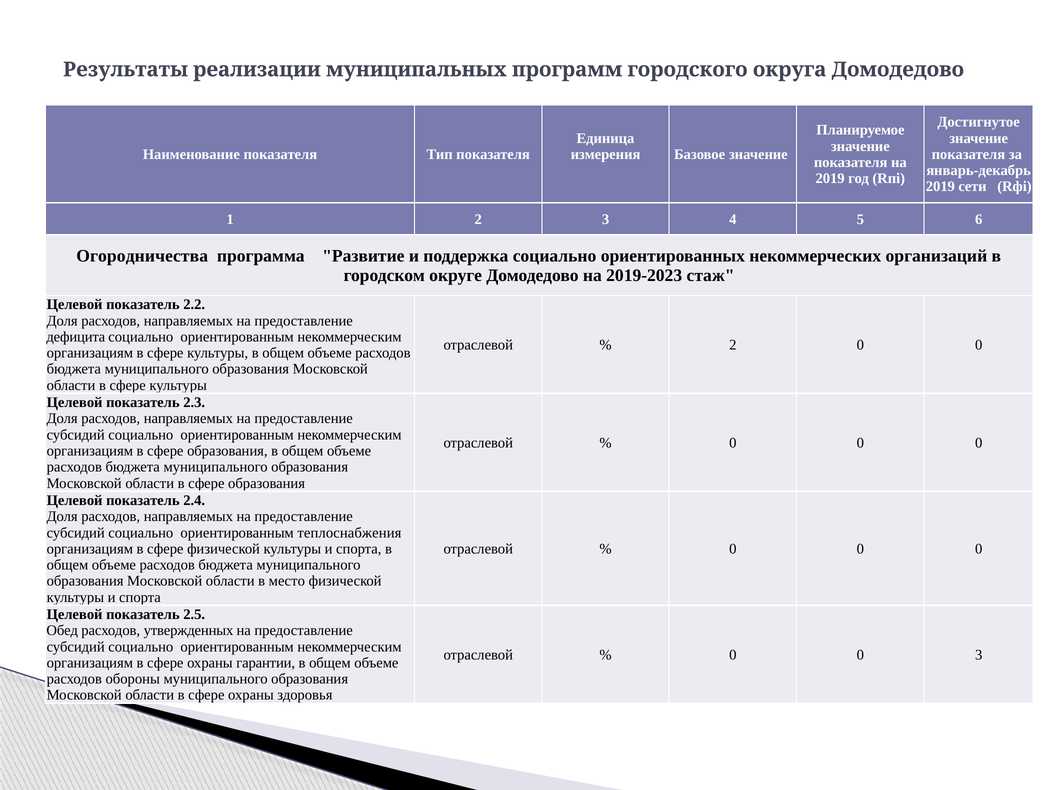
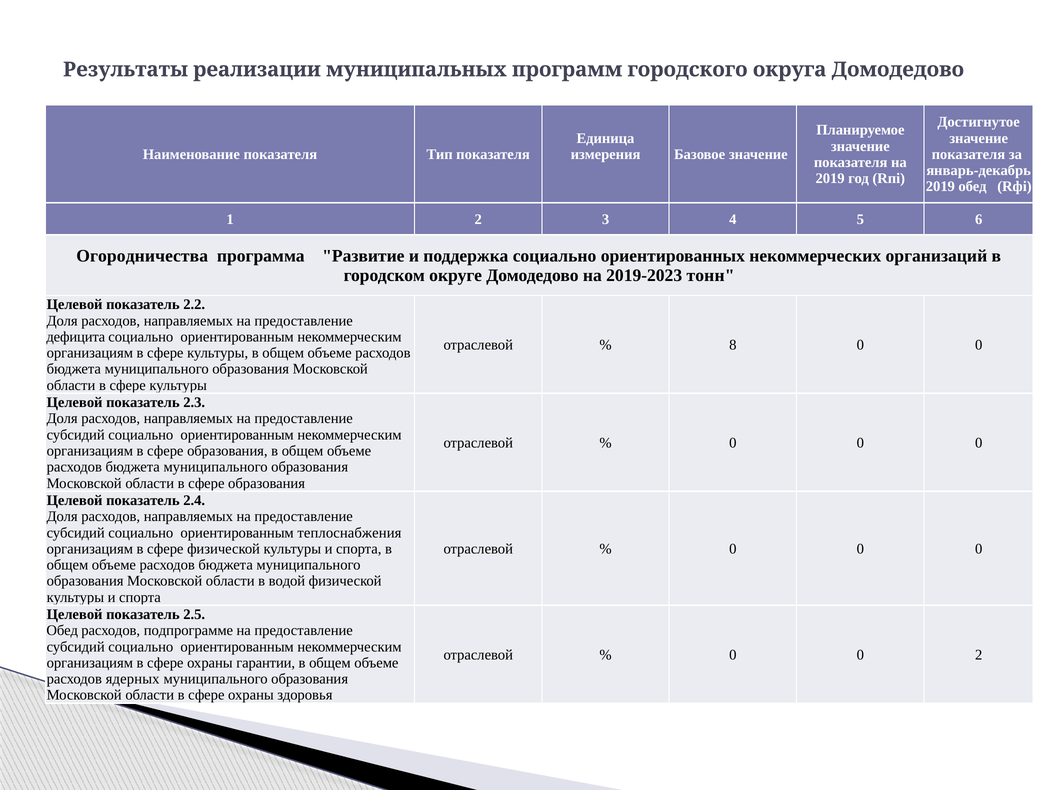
2019 сети: сети -> обед
стаж: стаж -> тонн
2 at (733, 345): 2 -> 8
место: место -> водой
утвержденных: утвержденных -> подпрограмме
0 3: 3 -> 2
обороны: обороны -> ядерных
